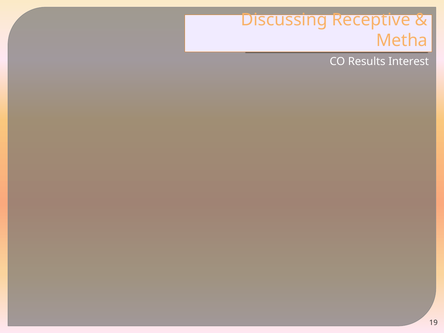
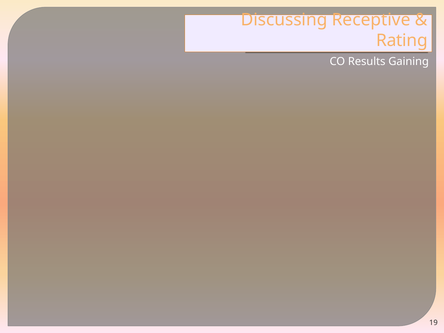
Metha: Metha -> Rating
Interest: Interest -> Gaining
